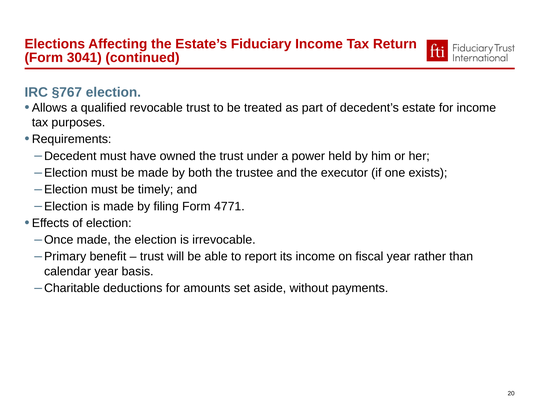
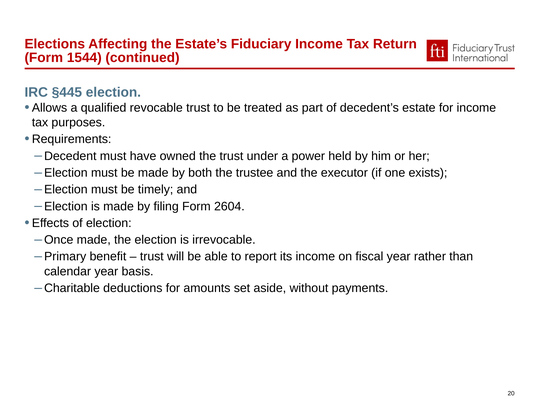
3041: 3041 -> 1544
§767: §767 -> §445
4771: 4771 -> 2604
